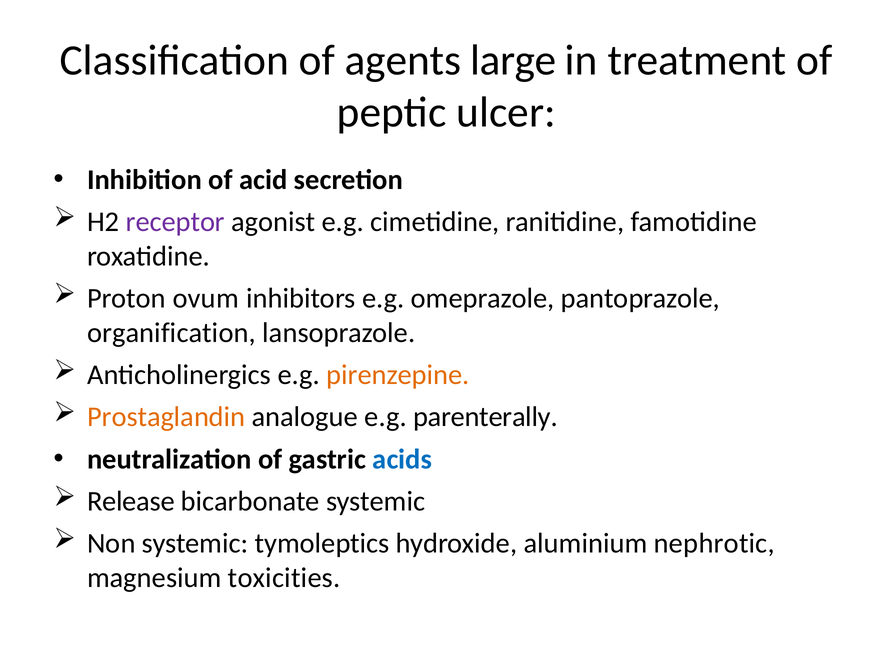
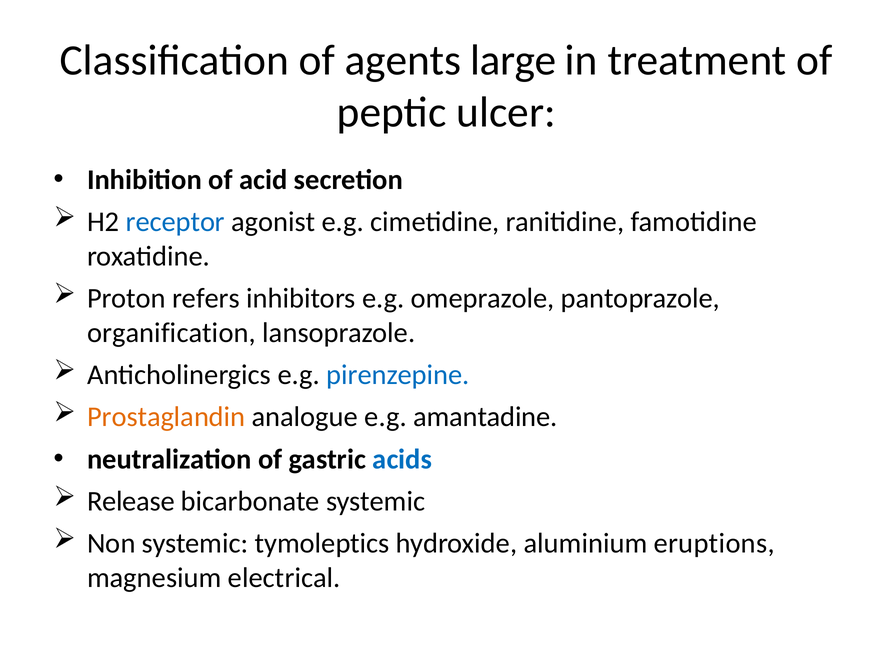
receptor colour: purple -> blue
ovum: ovum -> refers
pirenzepine colour: orange -> blue
parenterally: parenterally -> amantadine
nephrotic: nephrotic -> eruptions
toxicities: toxicities -> electrical
